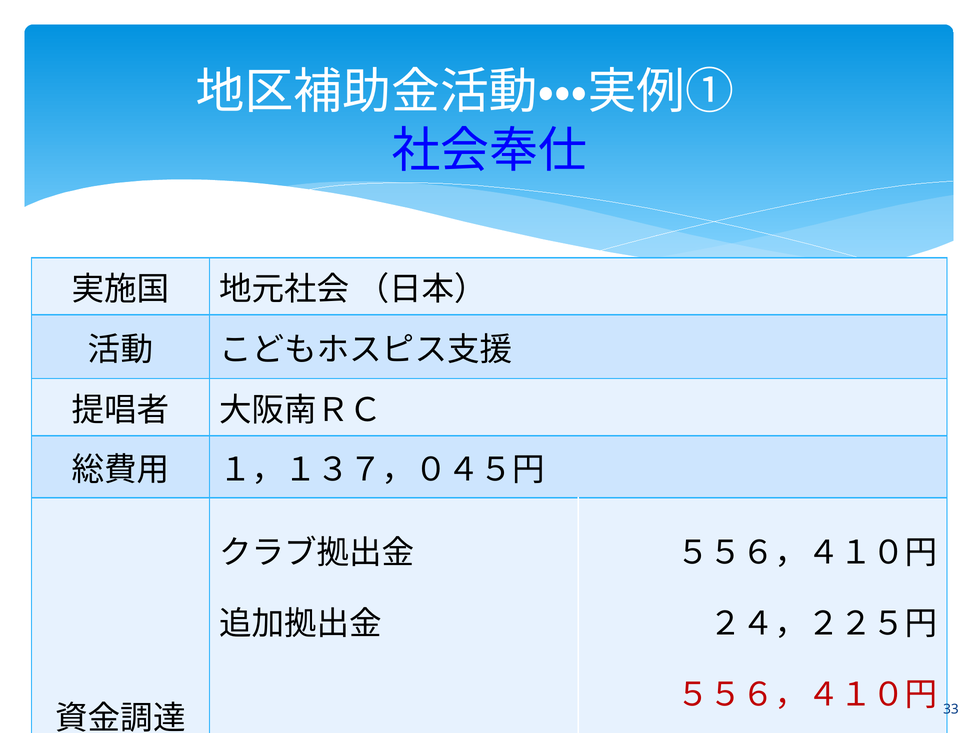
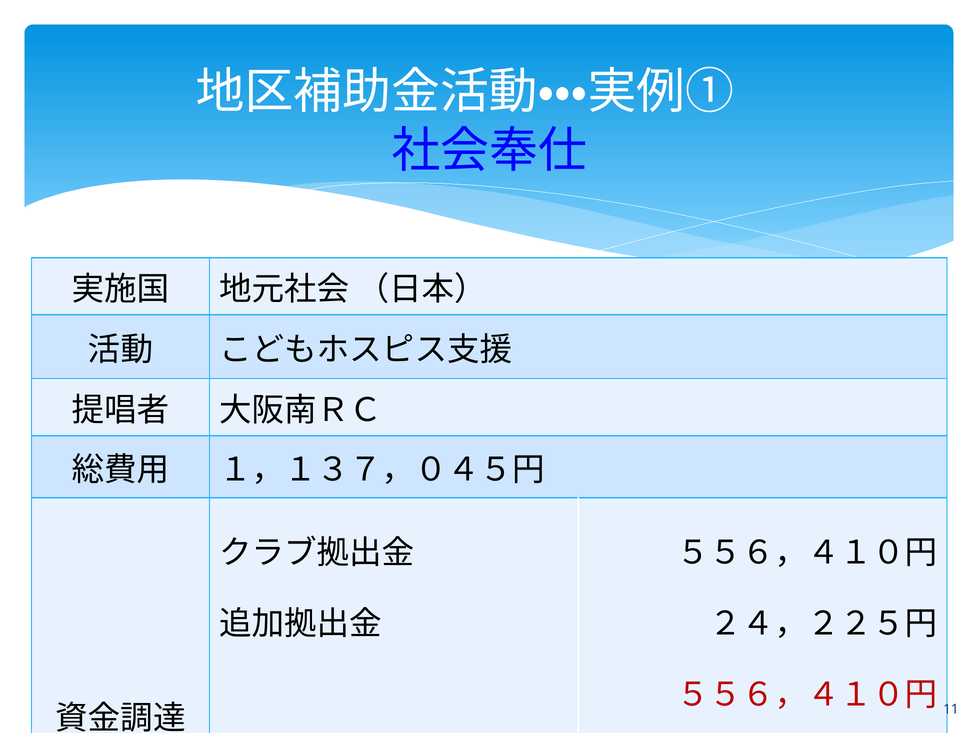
33: 33 -> 11
